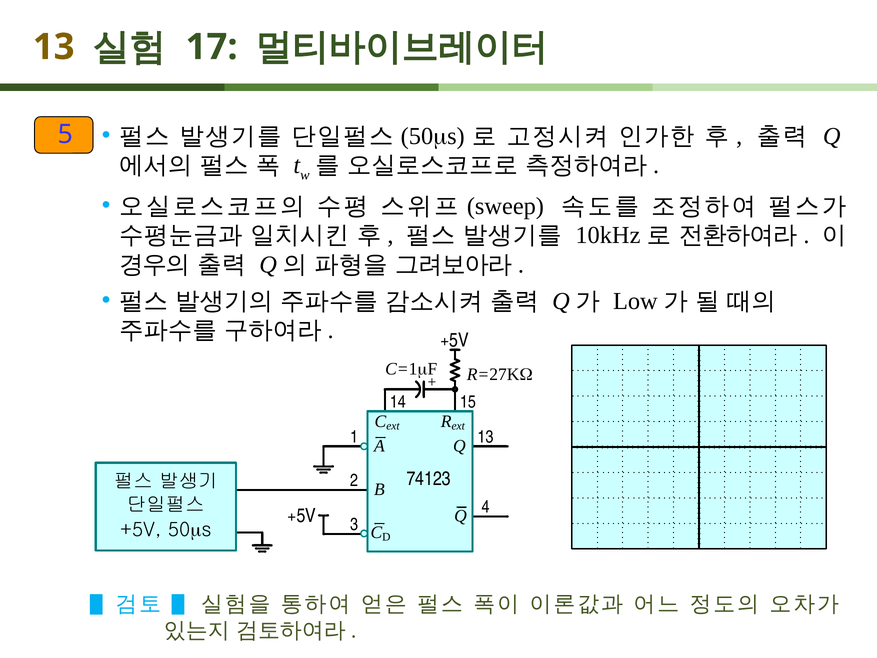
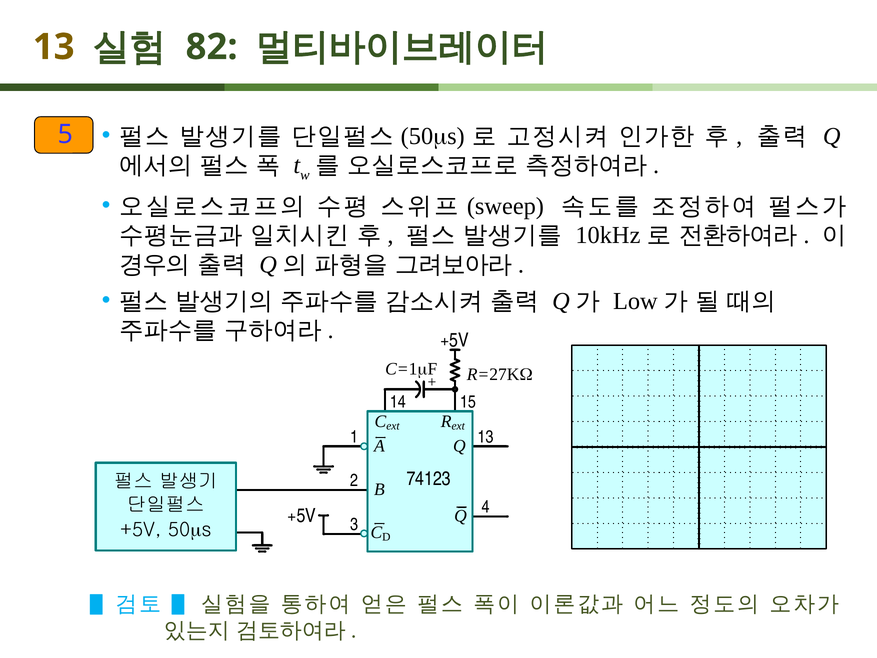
17: 17 -> 82
